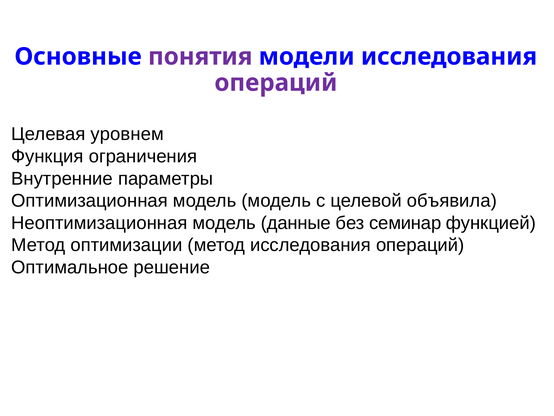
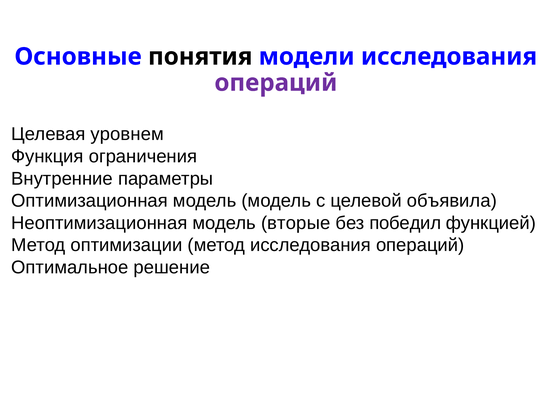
понятия colour: purple -> black
данные: данные -> вторые
семинар: семинар -> победил
